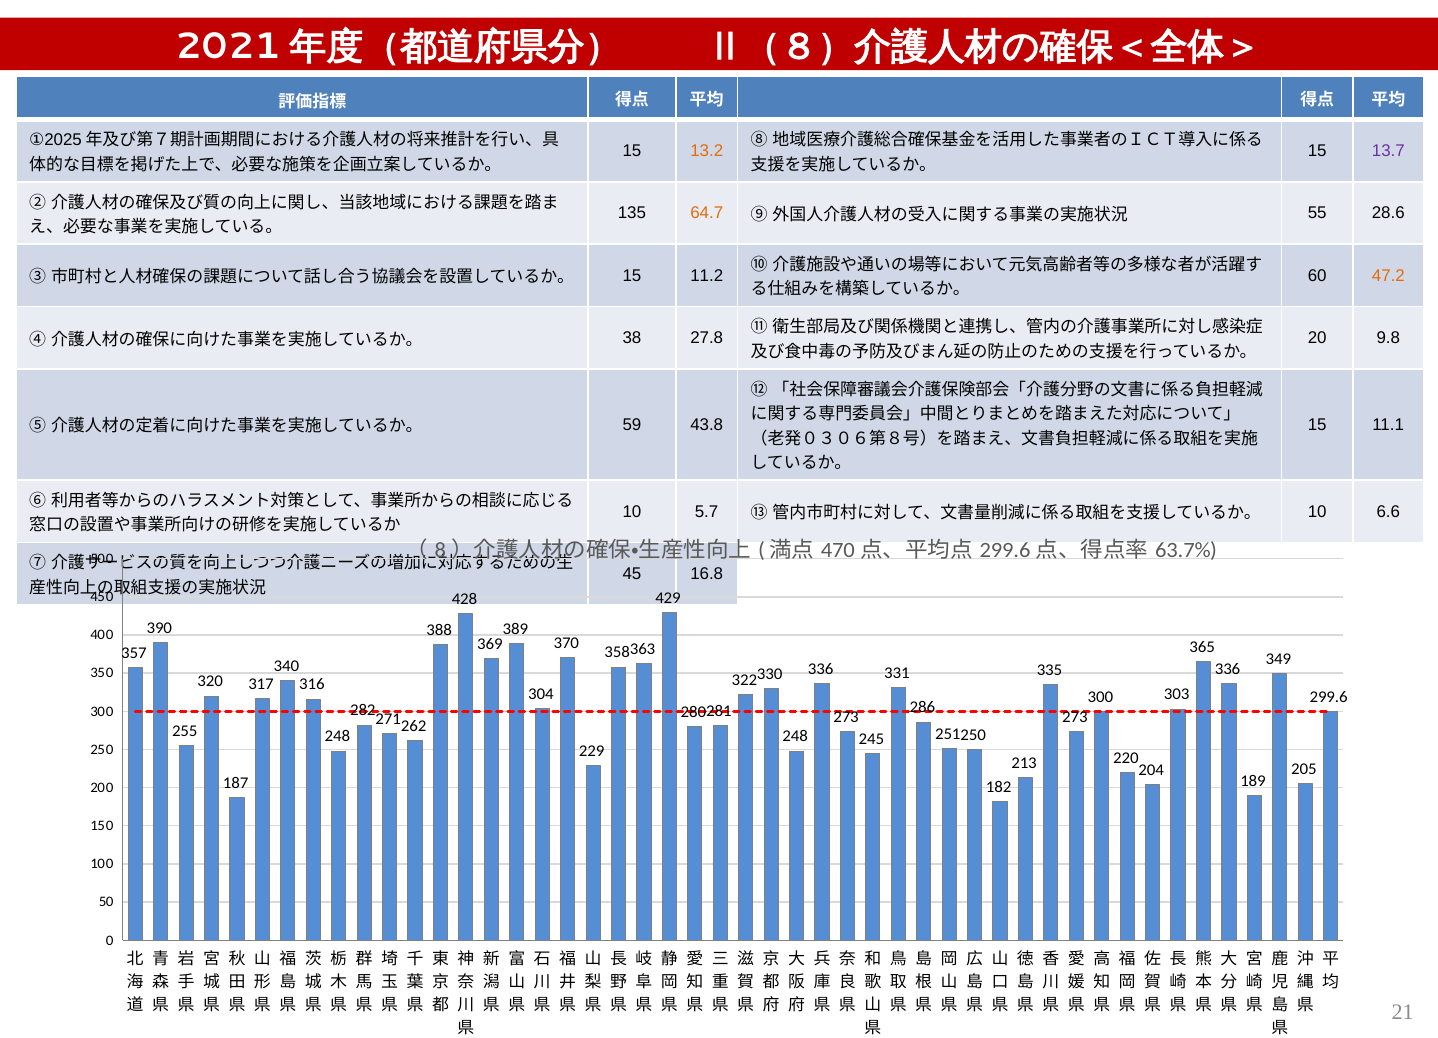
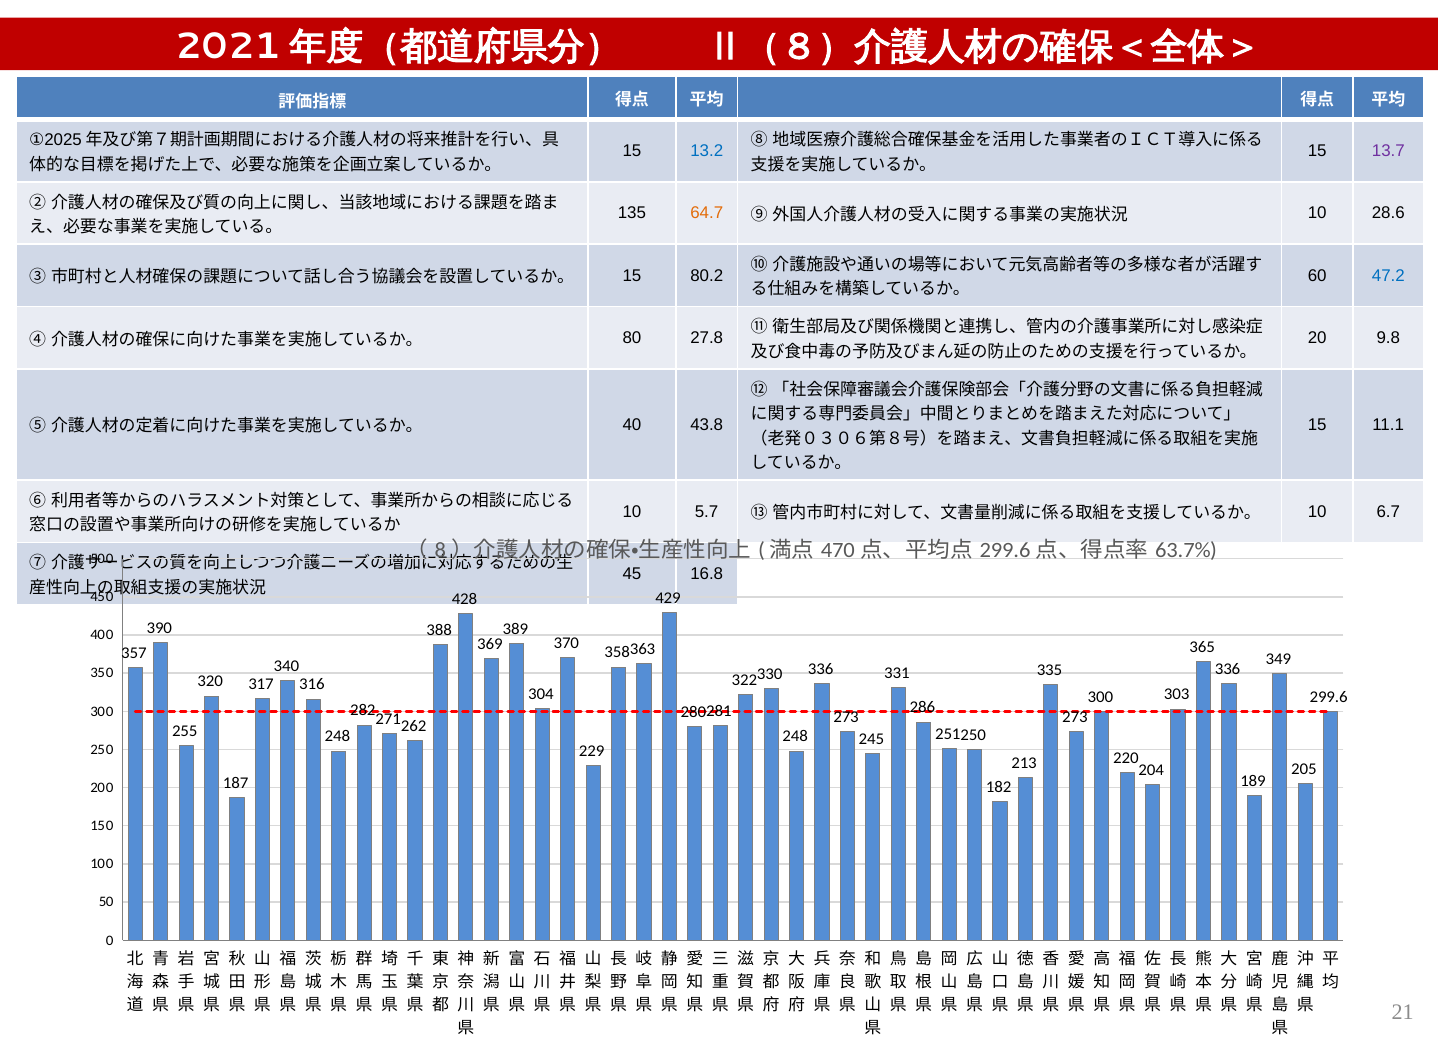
13.2 colour: orange -> blue
55 at (1317, 213): 55 -> 10
47.2 colour: orange -> blue
11.2: 11.2 -> 80.2
38: 38 -> 80
59: 59 -> 40
6.6: 6.6 -> 6.7
